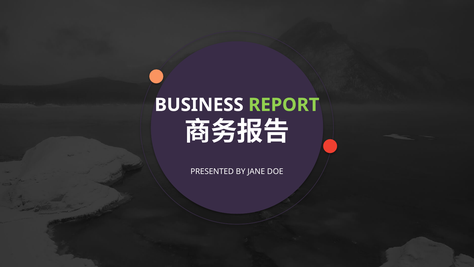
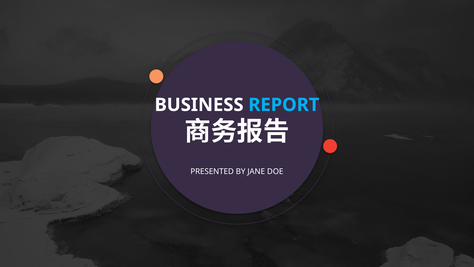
REPORT colour: light green -> light blue
